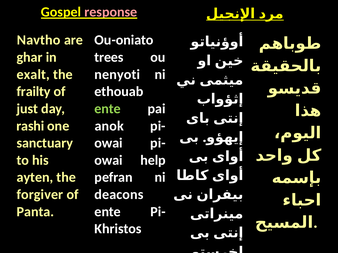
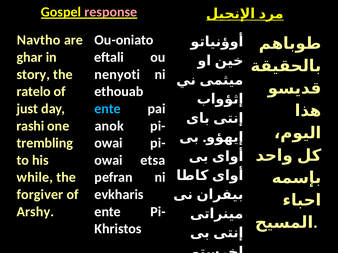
trees: trees -> eftali
exalt: exalt -> story
frailty: frailty -> ratelo
ente at (108, 109) colour: light green -> light blue
sanctuary: sanctuary -> trembling
help: help -> etsa
ayten: ayten -> while
deacons: deacons -> evkharis
Panta: Panta -> Arshy
